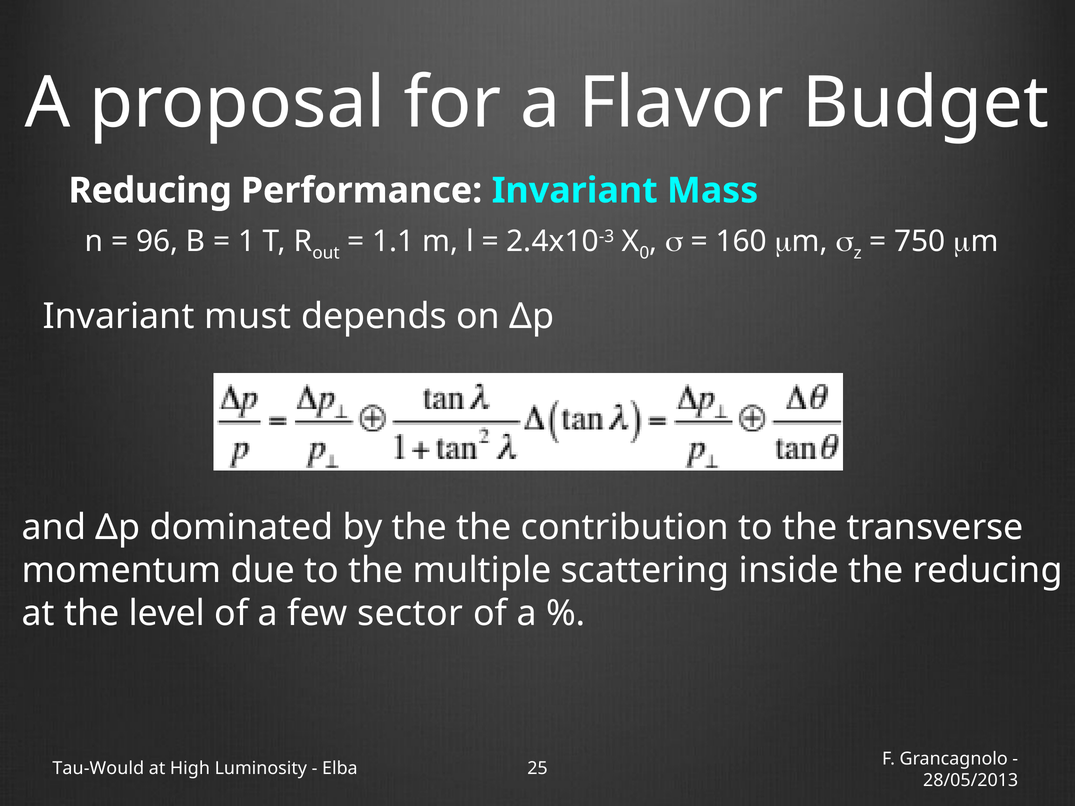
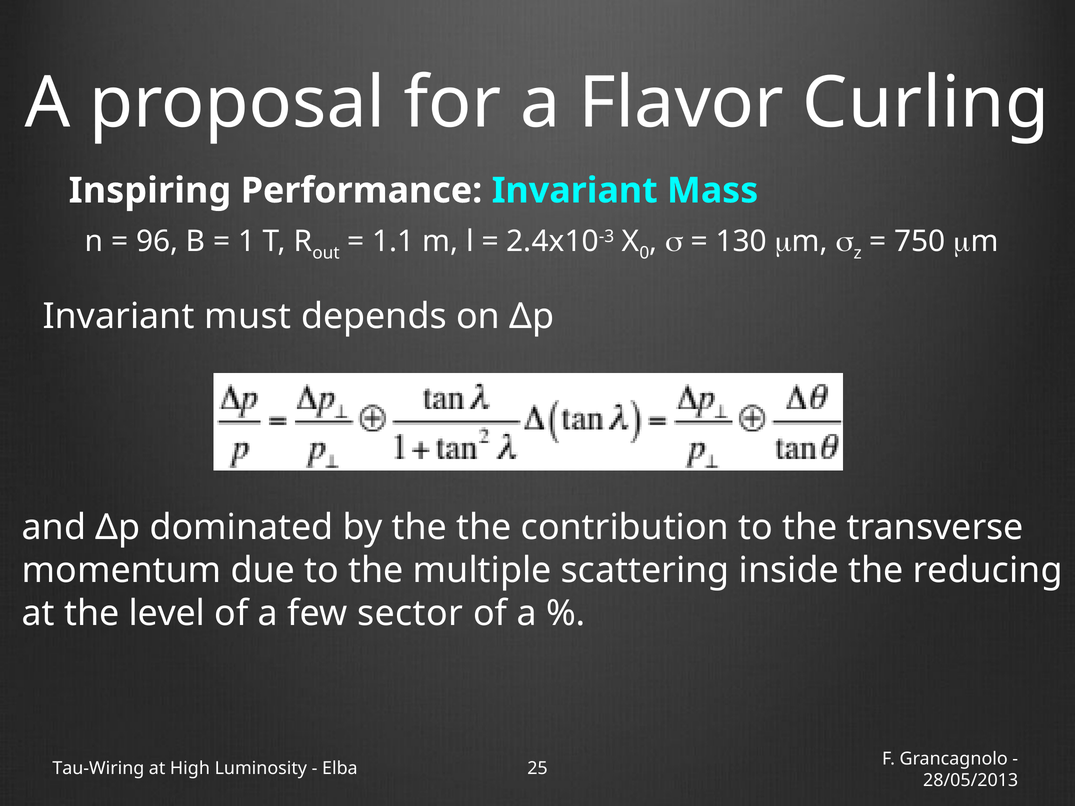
Budget: Budget -> Curling
Reducing at (150, 191): Reducing -> Inspiring
160: 160 -> 130
Tau-Would: Tau-Would -> Tau-Wiring
